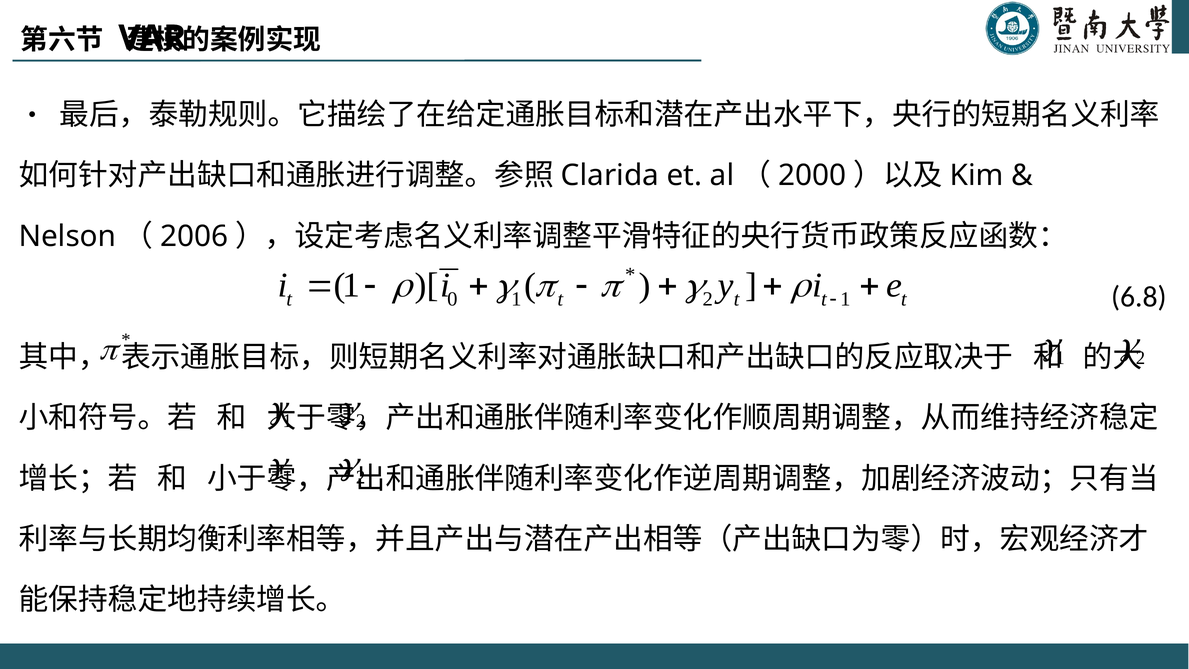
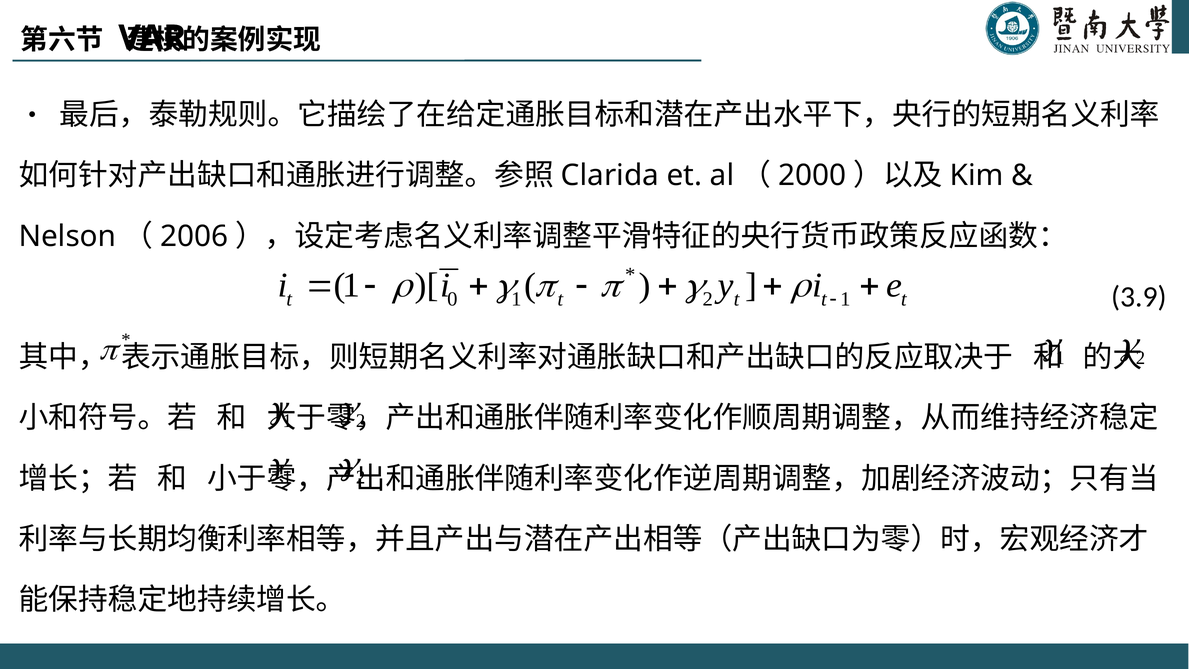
6.8: 6.8 -> 3.9
